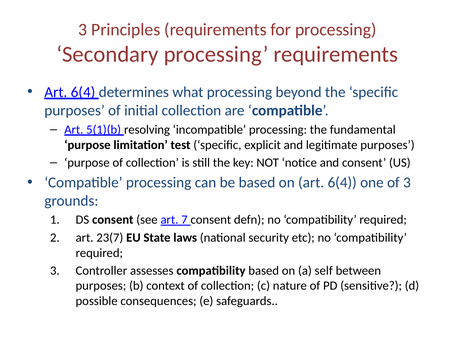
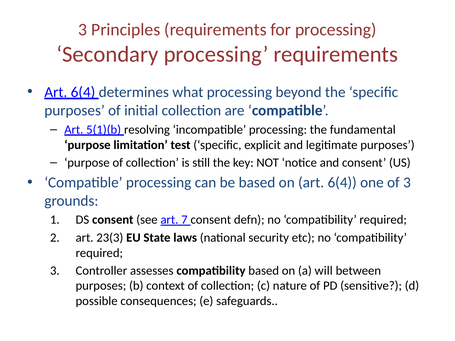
23(7: 23(7 -> 23(3
self: self -> will
